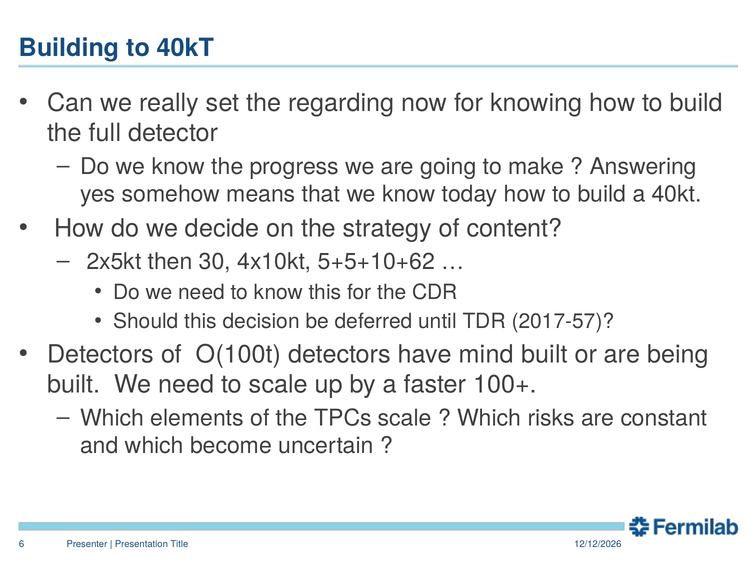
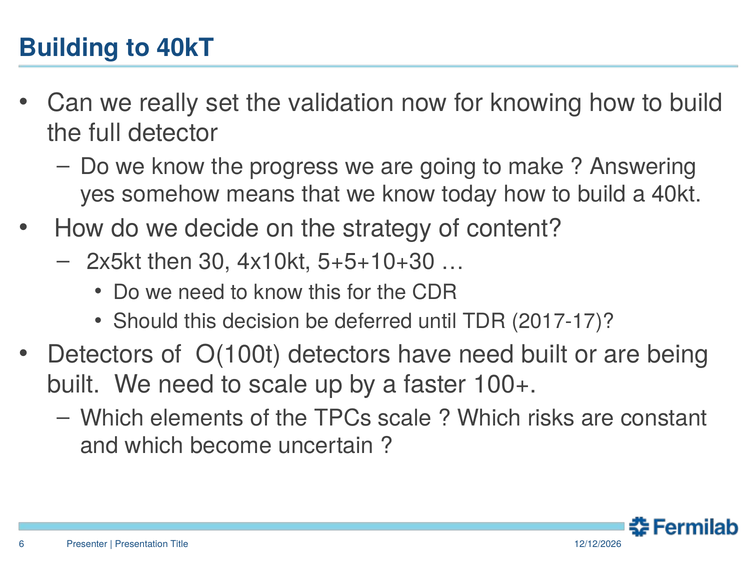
regarding: regarding -> validation
5+5+10+62: 5+5+10+62 -> 5+5+10+30
2017-57: 2017-57 -> 2017-17
have mind: mind -> need
